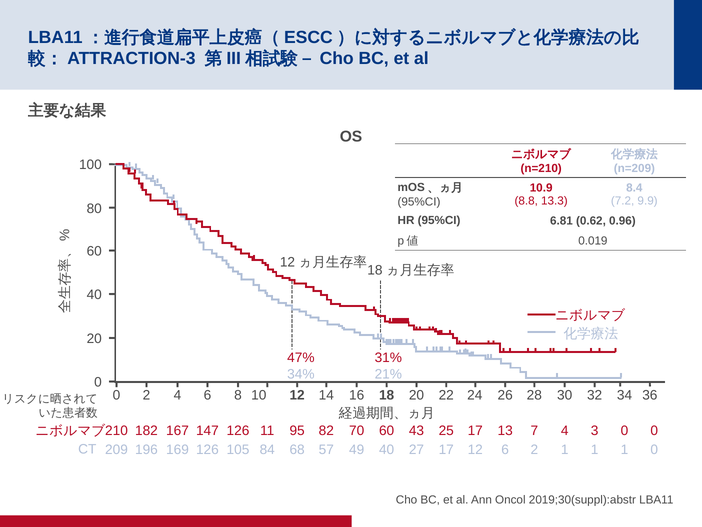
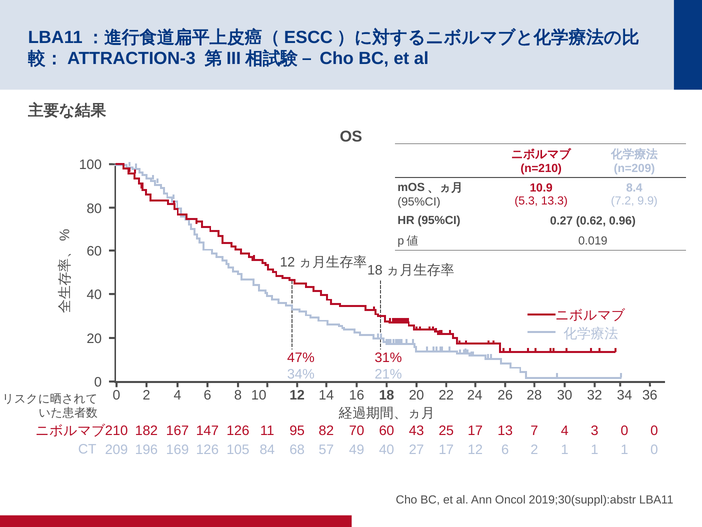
8.8: 8.8 -> 5.3
6.81: 6.81 -> 0.27
